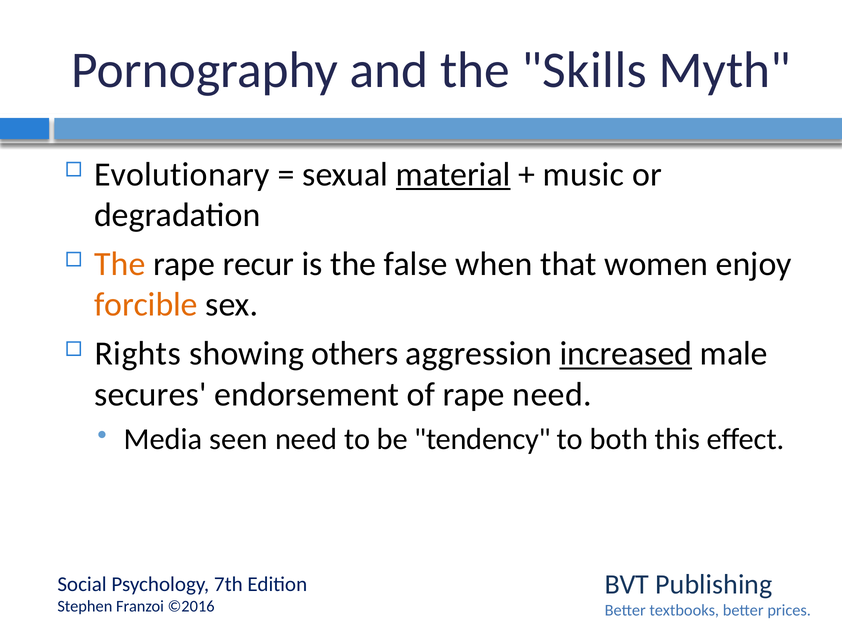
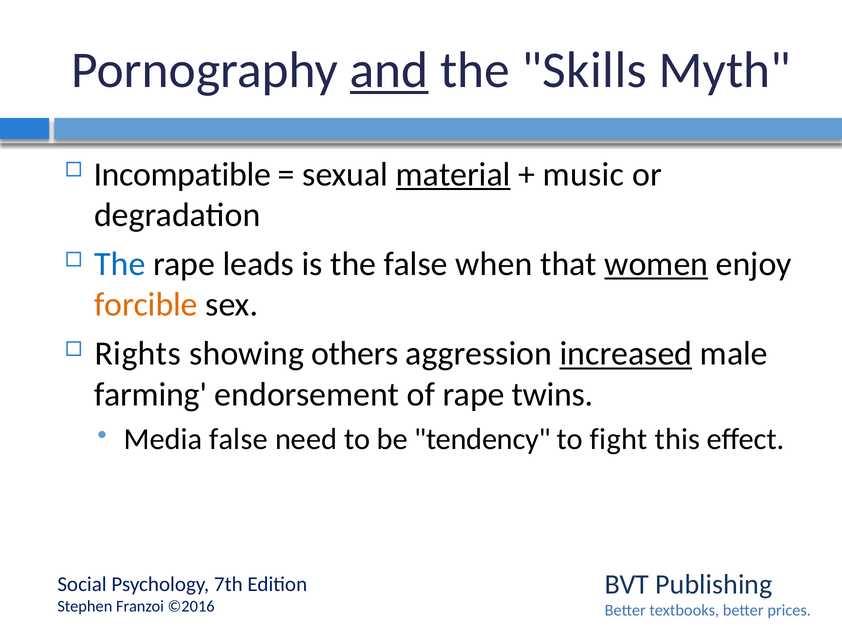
and underline: none -> present
Evolutionary: Evolutionary -> Incompatible
The at (120, 264) colour: orange -> blue
recur: recur -> leads
women underline: none -> present
secures: secures -> farming
rape need: need -> twins
Media seen: seen -> false
both: both -> fight
